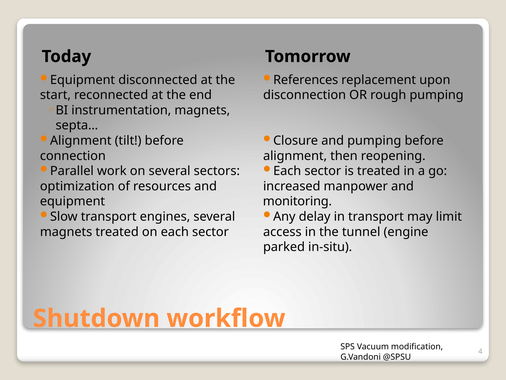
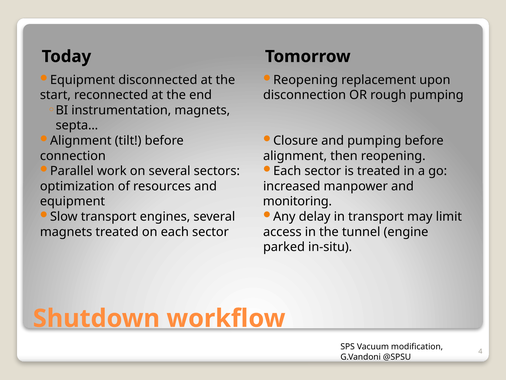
References at (306, 80): References -> Reopening
